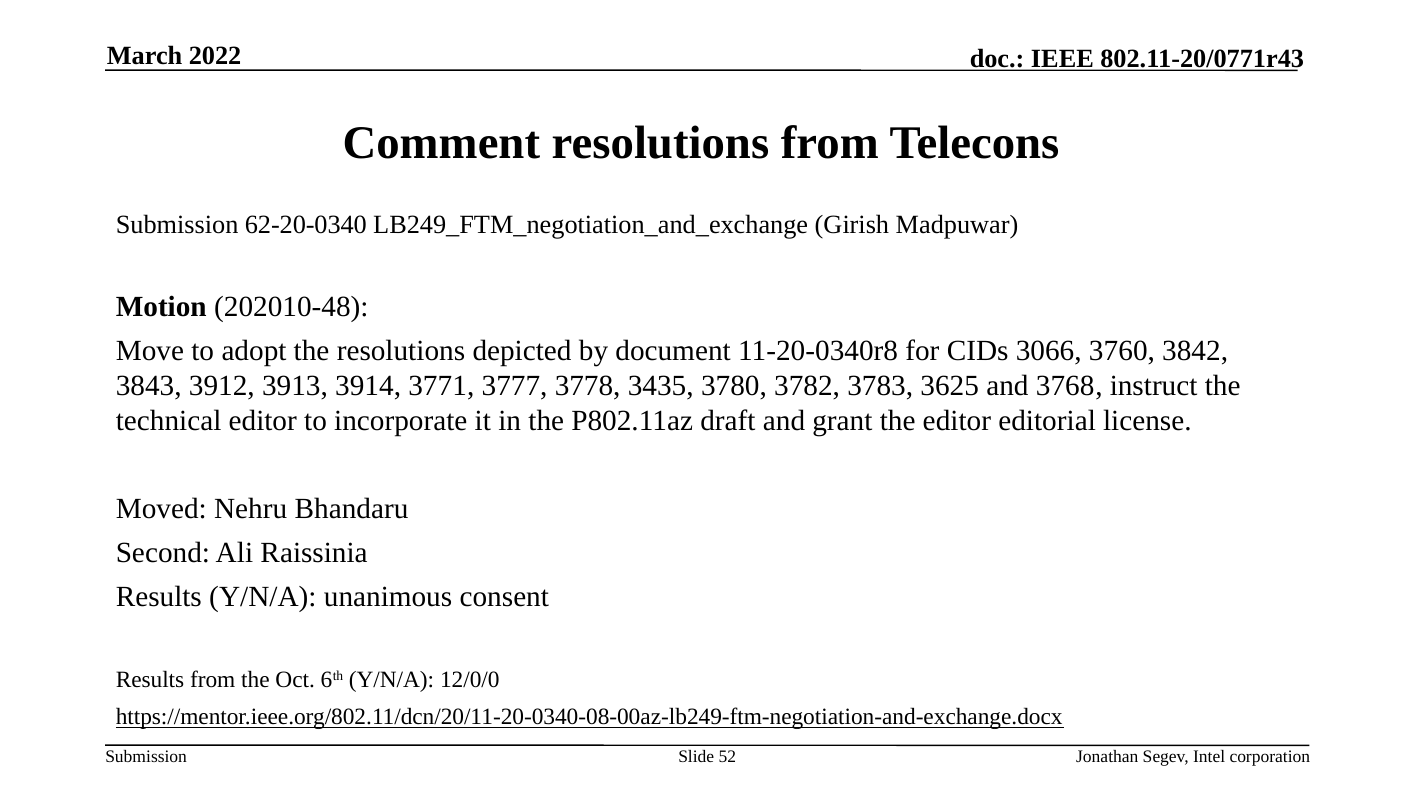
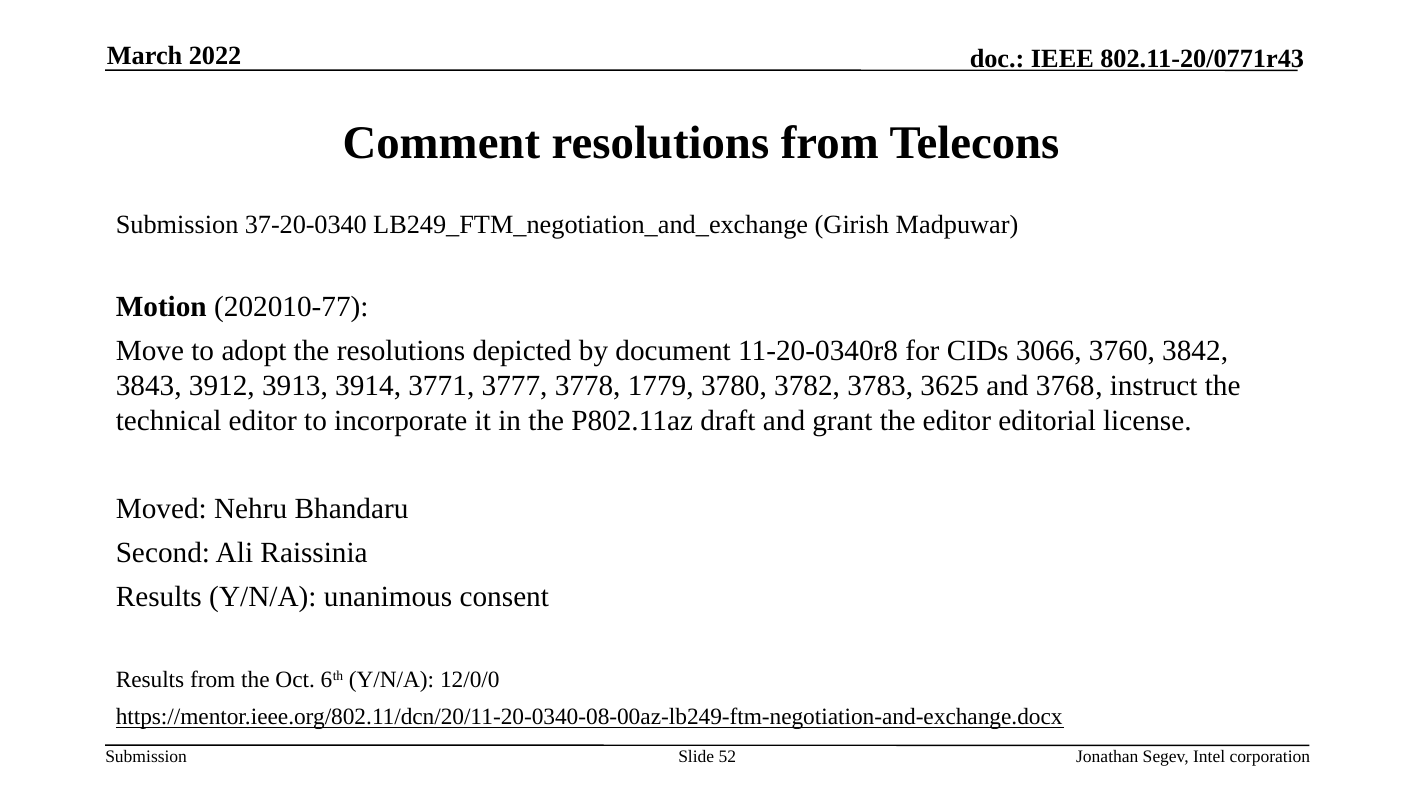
62-20-0340: 62-20-0340 -> 37-20-0340
202010-48: 202010-48 -> 202010-77
3435: 3435 -> 1779
